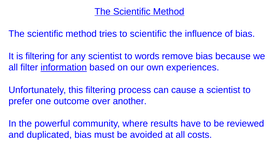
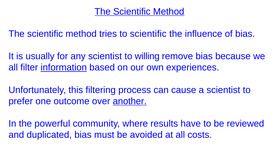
is filtering: filtering -> usually
words: words -> willing
another underline: none -> present
